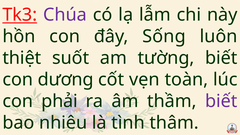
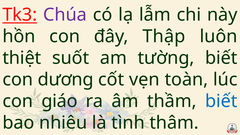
Sống: Sống -> Thập
phải: phải -> giáo
biết at (221, 101) colour: purple -> blue
